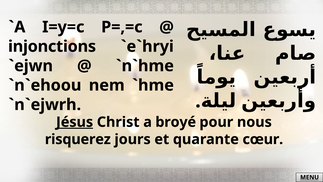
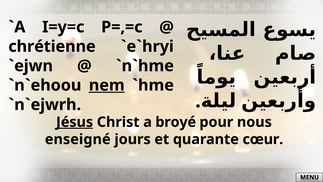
injonctions: injonctions -> chrétienne
nem underline: none -> present
risquerez: risquerez -> enseigné
